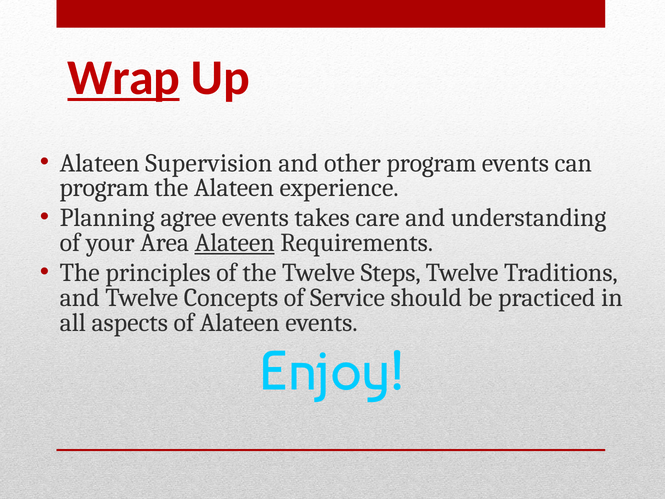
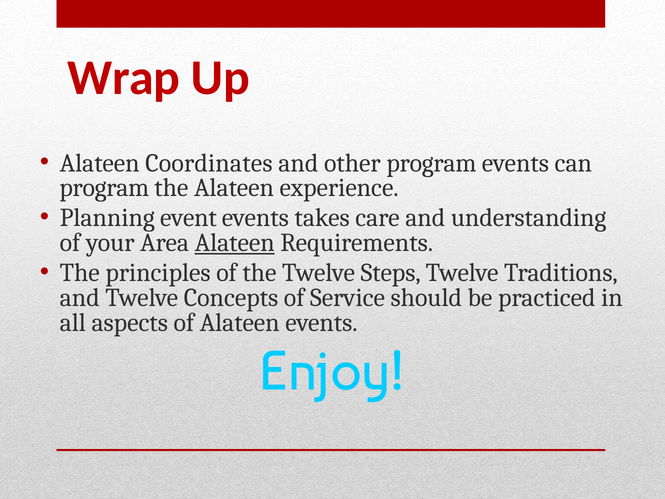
Wrap underline: present -> none
Supervision: Supervision -> Coordinates
agree: agree -> event
